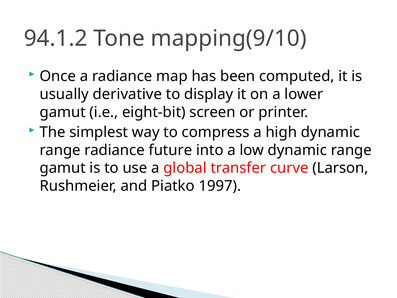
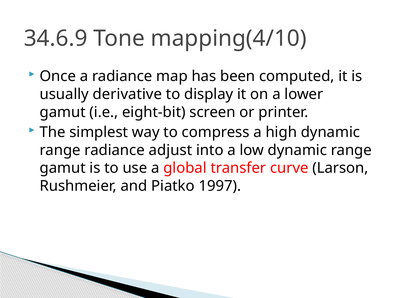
94.1.2: 94.1.2 -> 34.6.9
mapping(9/10: mapping(9/10 -> mapping(4/10
future: future -> adjust
